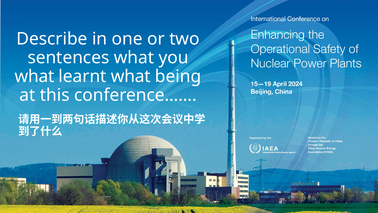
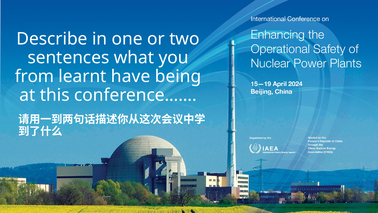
what at (35, 76): what -> from
learnt what: what -> have
